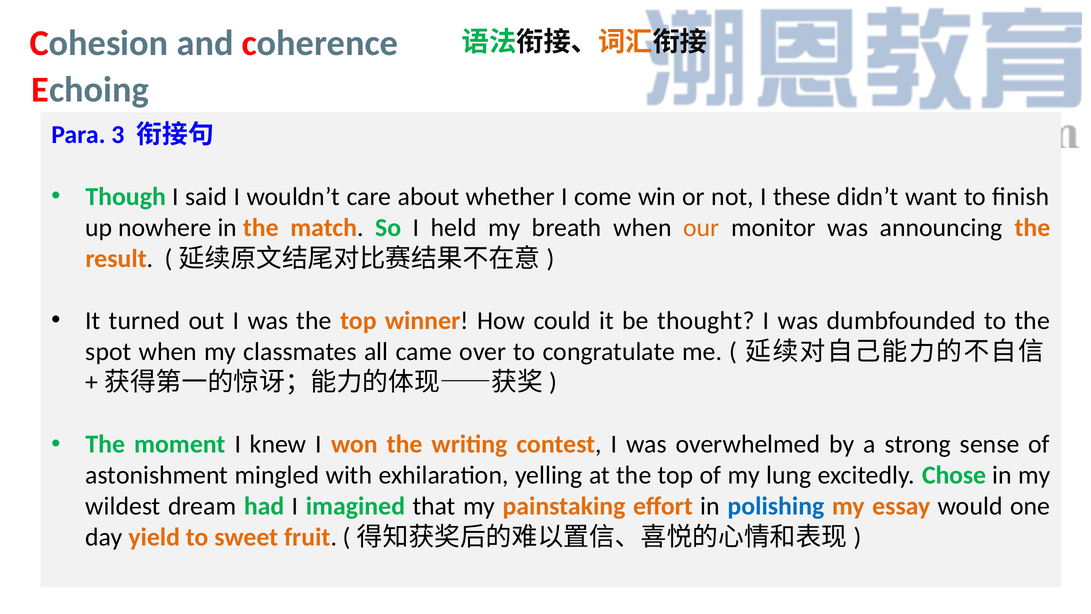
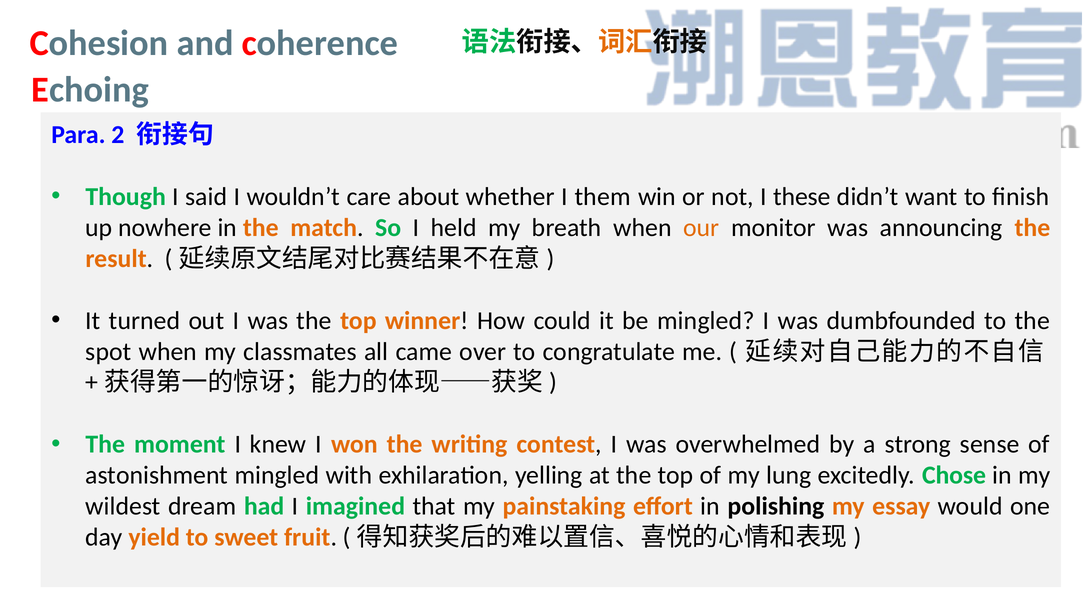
3: 3 -> 2
come: come -> them
be thought: thought -> mingled
polishing colour: blue -> black
